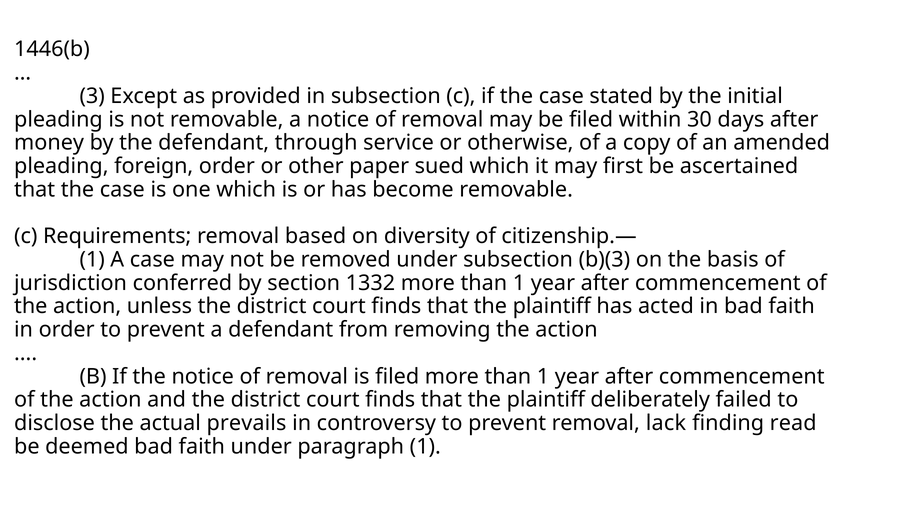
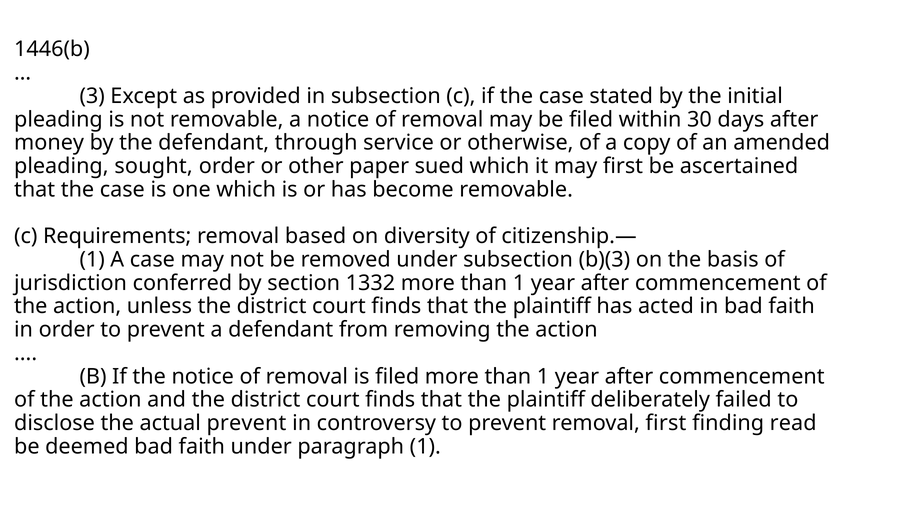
foreign: foreign -> sought
actual prevails: prevails -> prevent
removal lack: lack -> first
